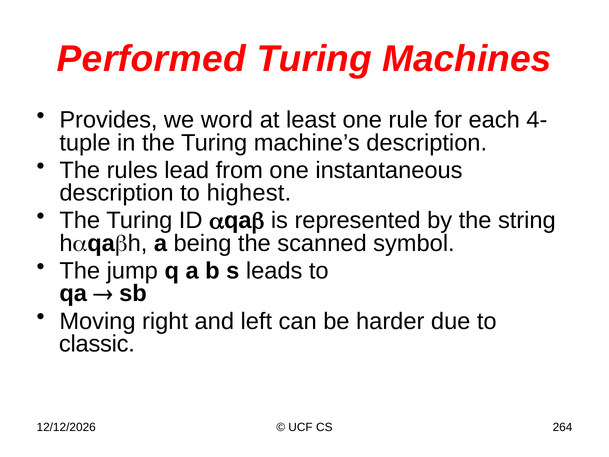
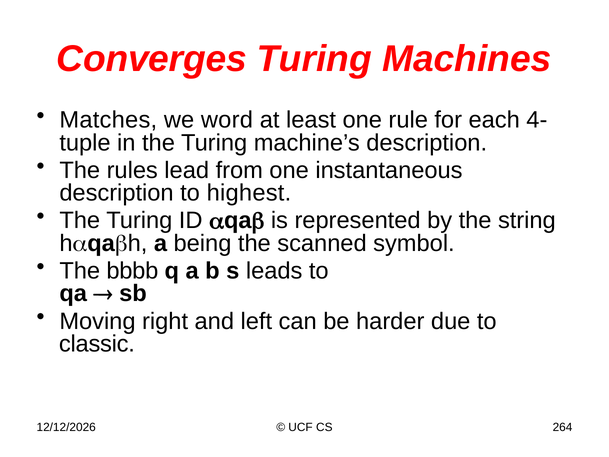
Performed: Performed -> Converges
Provides: Provides -> Matches
jump: jump -> bbbb
